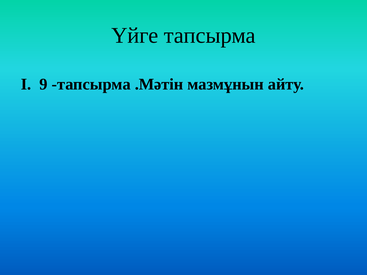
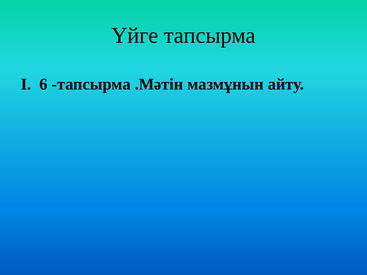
9: 9 -> 6
